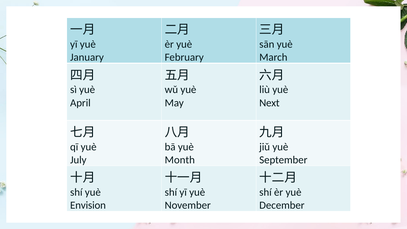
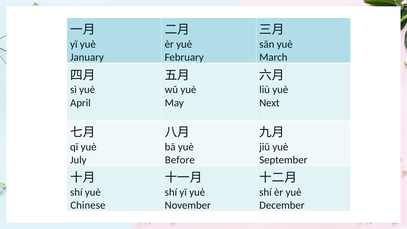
Month: Month -> Before
Envision: Envision -> Chinese
